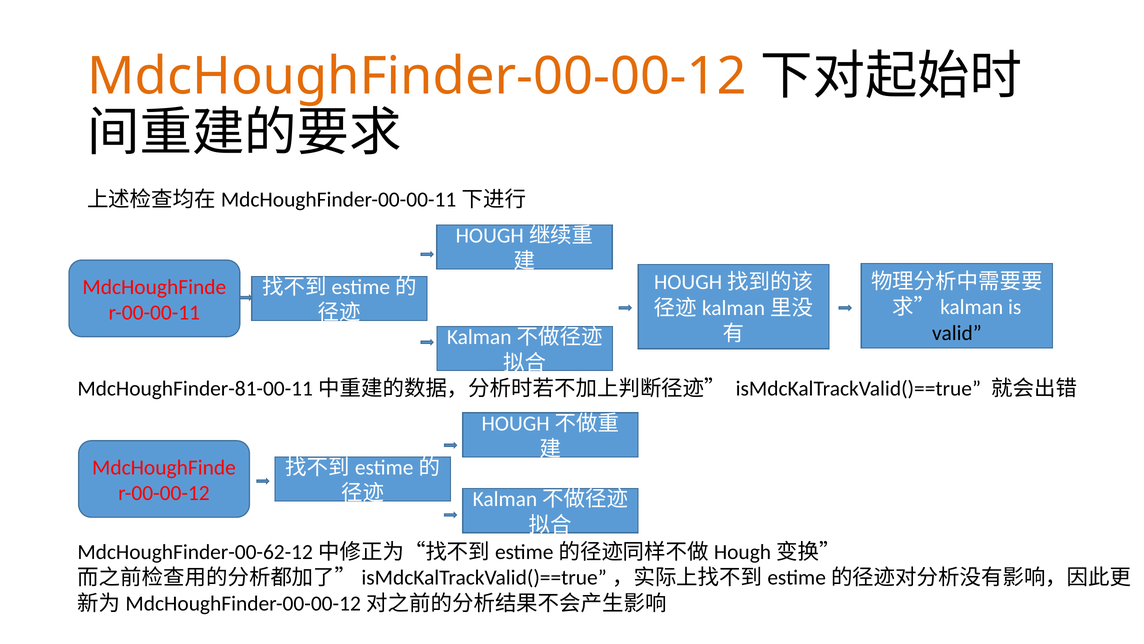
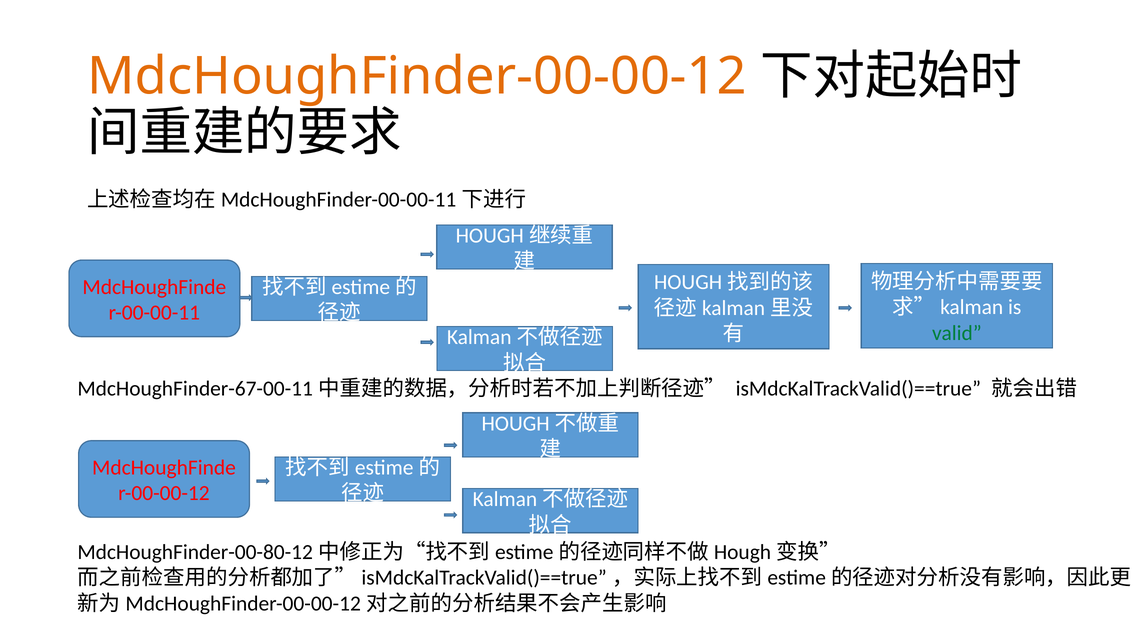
valid colour: black -> green
MdcHoughFinder-81-00-11: MdcHoughFinder-81-00-11 -> MdcHoughFinder-67-00-11
MdcHoughFinder-00-62-12: MdcHoughFinder-00-62-12 -> MdcHoughFinder-00-80-12
